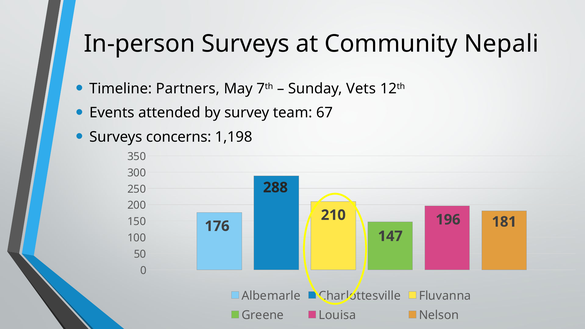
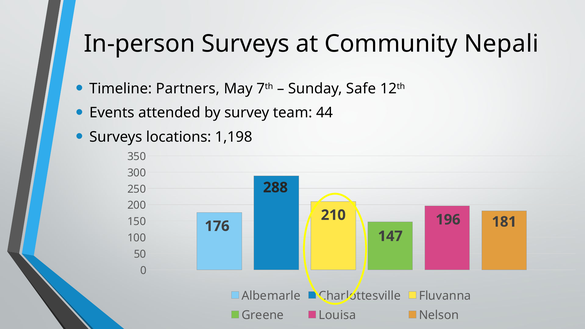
Vets: Vets -> Safe
67: 67 -> 44
concerns: concerns -> locations
